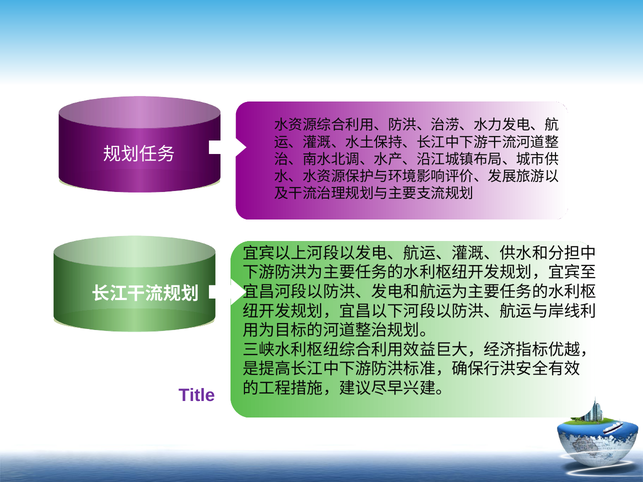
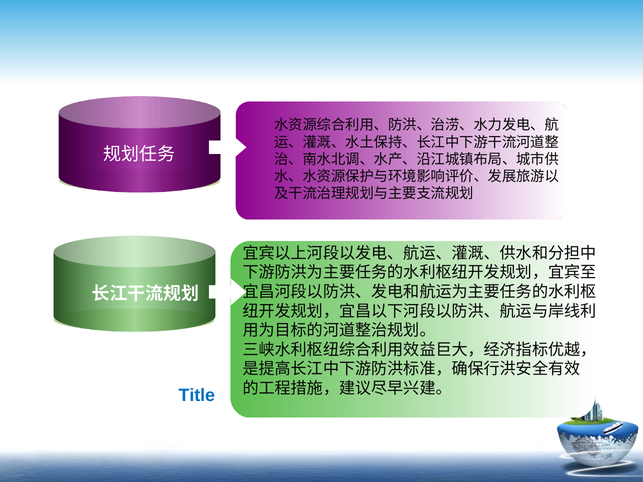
Title colour: purple -> blue
